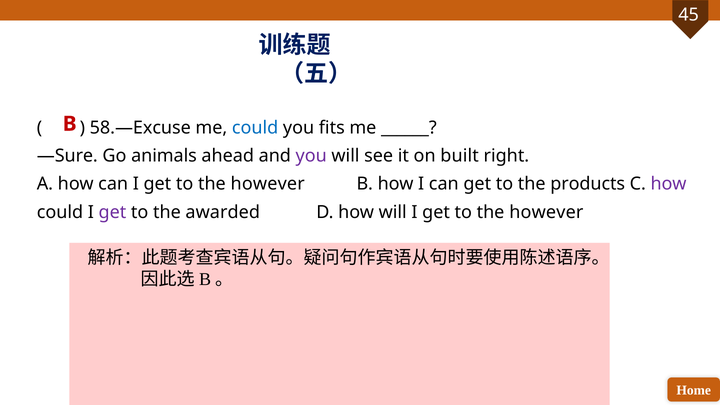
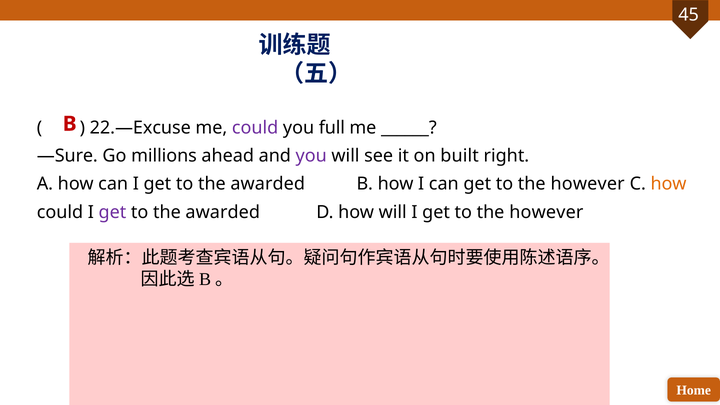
58.—Excuse: 58.—Excuse -> 22.—Excuse
could at (255, 128) colour: blue -> purple
fits: fits -> full
animals: animals -> millions
however at (268, 184): however -> awarded
products at (588, 184): products -> however
how at (669, 184) colour: purple -> orange
